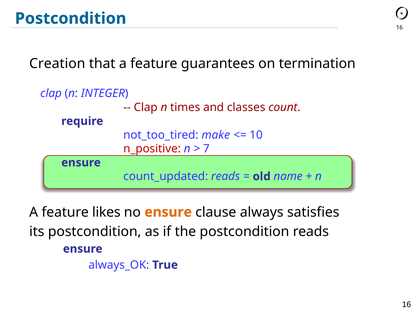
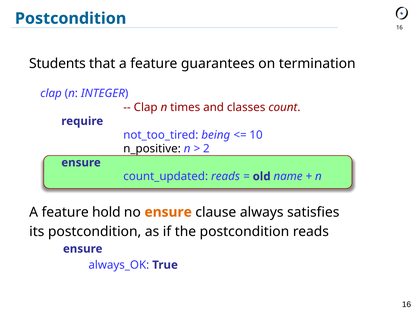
Creation: Creation -> Students
make: make -> being
n_positive colour: red -> black
7: 7 -> 2
likes: likes -> hold
